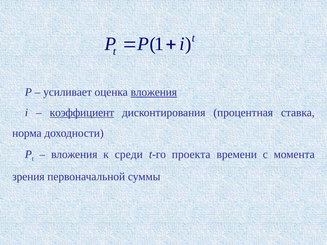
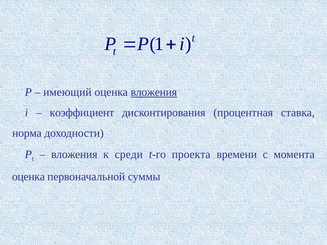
усиливает: усиливает -> имеющий
коэффициент underline: present -> none
зрения at (28, 177): зрения -> оценка
